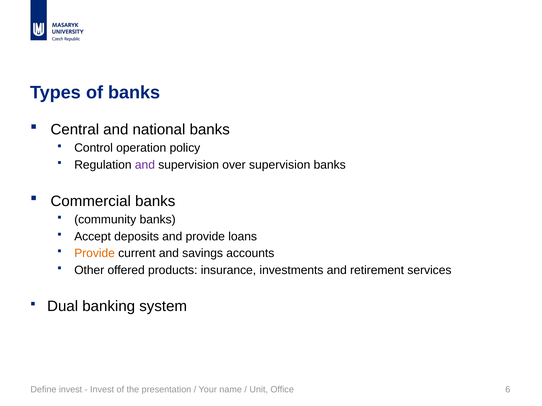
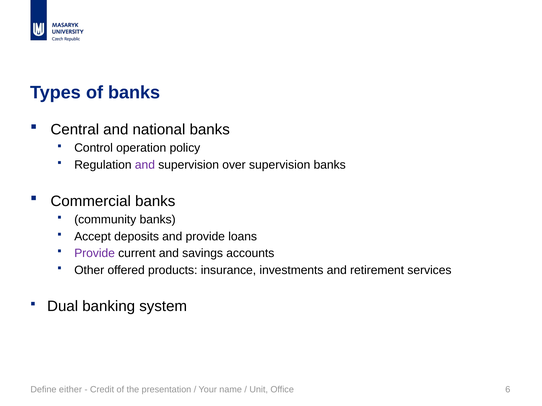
Provide at (95, 254) colour: orange -> purple
Define invest: invest -> either
Invest at (102, 390): Invest -> Credit
